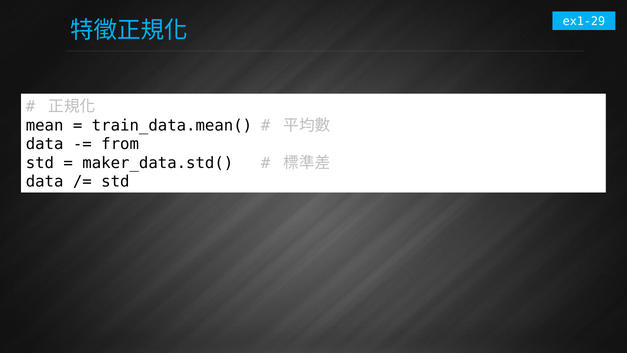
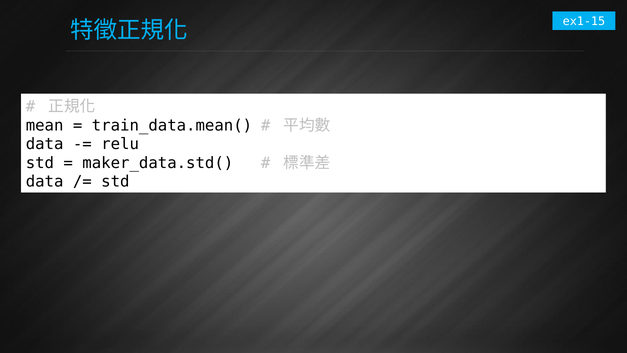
ex1-29: ex1-29 -> ex1-15
from: from -> relu
